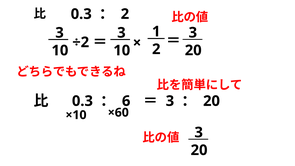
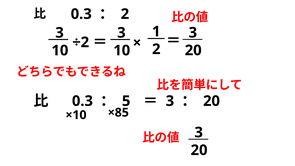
6: 6 -> 5
×60: ×60 -> ×85
